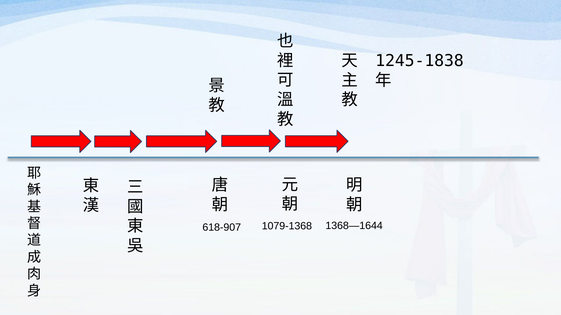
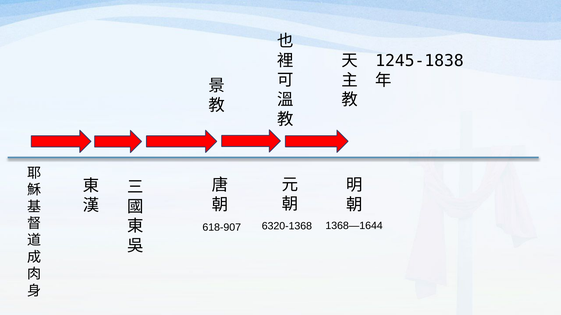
1079-1368: 1079-1368 -> 6320-1368
